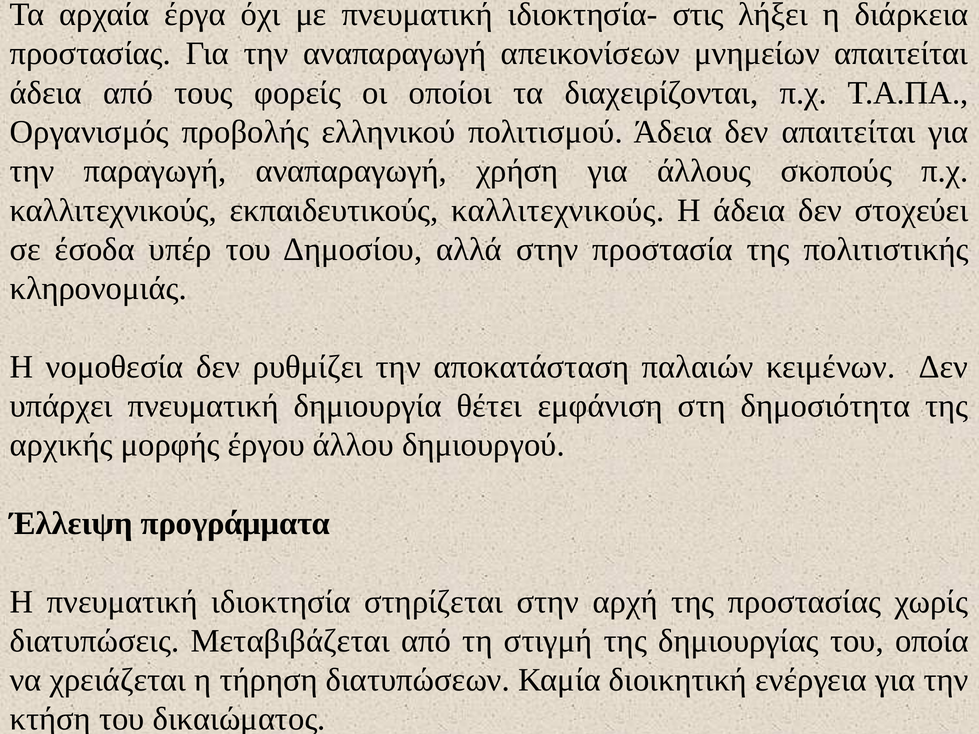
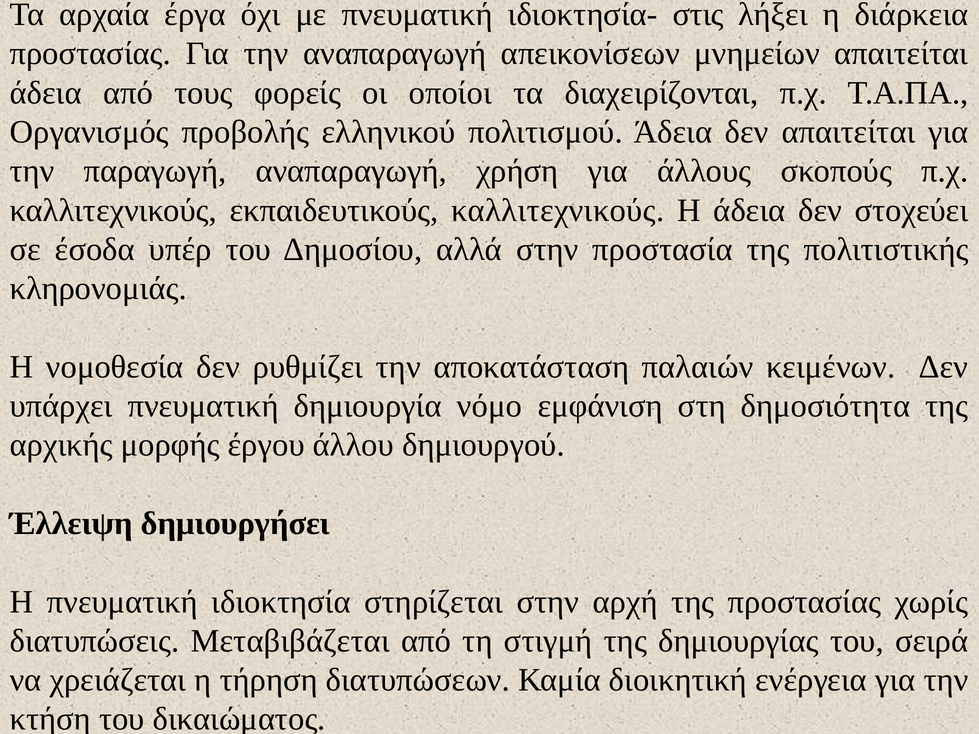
θέτει: θέτει -> νόμο
προγράμματα: προγράμματα -> δημιουργήσει
οποία: οποία -> σειρά
